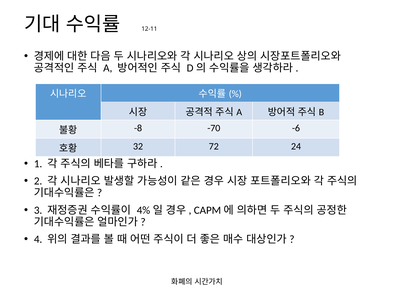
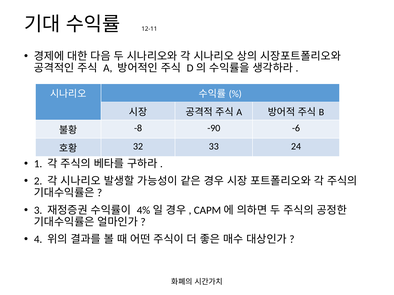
-70: -70 -> -90
72: 72 -> 33
